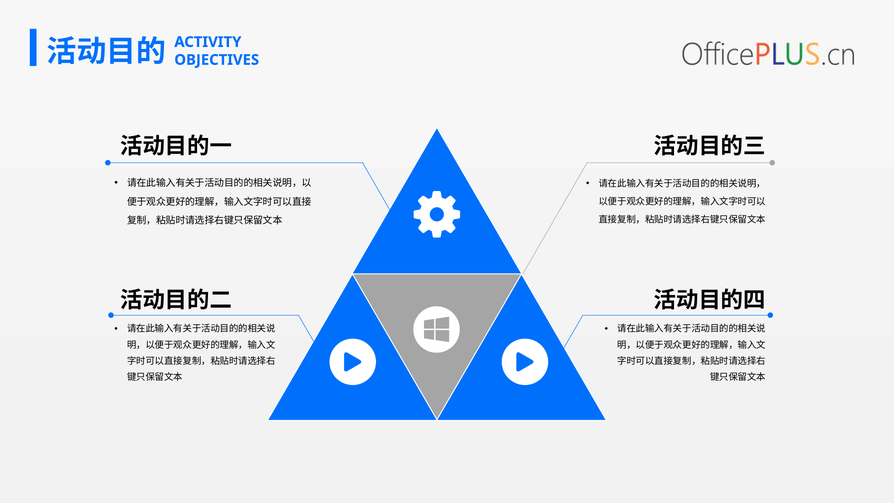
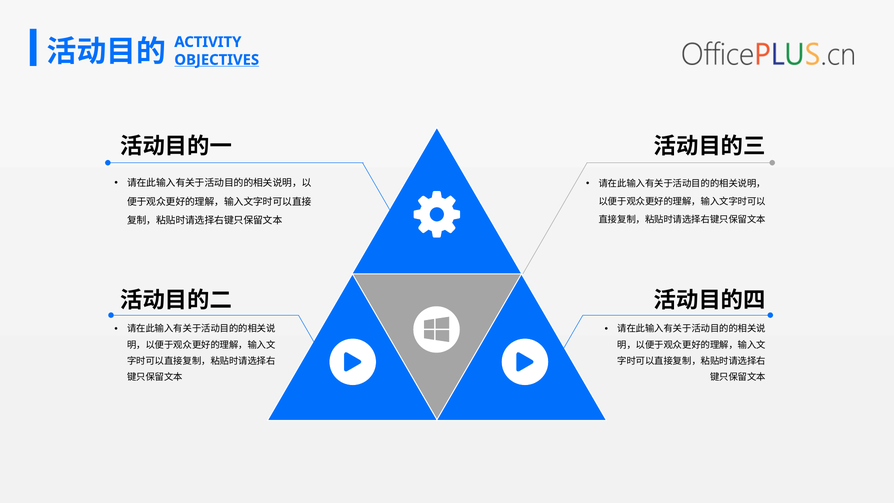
OBJECTIVES underline: none -> present
